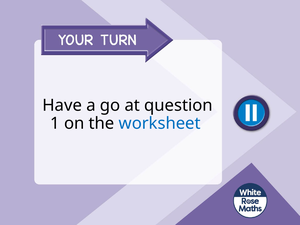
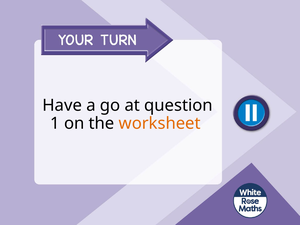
worksheet colour: blue -> orange
